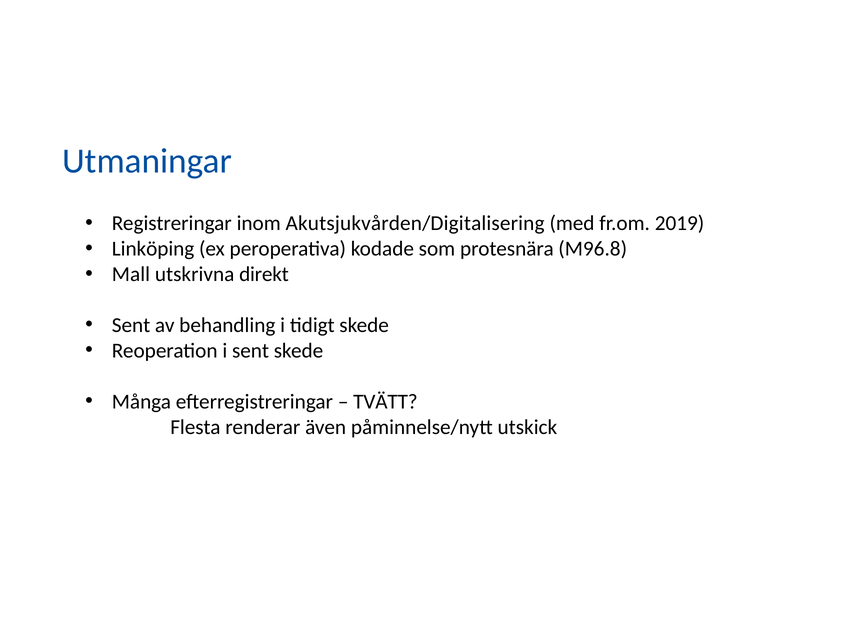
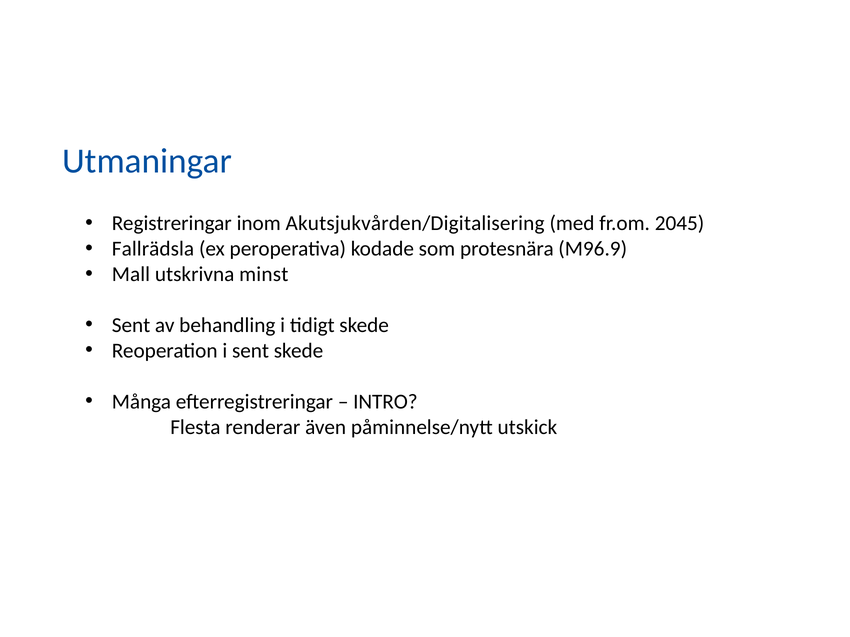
2019: 2019 -> 2045
Linköping: Linköping -> Fallrädsla
M96.8: M96.8 -> M96.9
direkt: direkt -> minst
TVÄTT: TVÄTT -> INTRO
